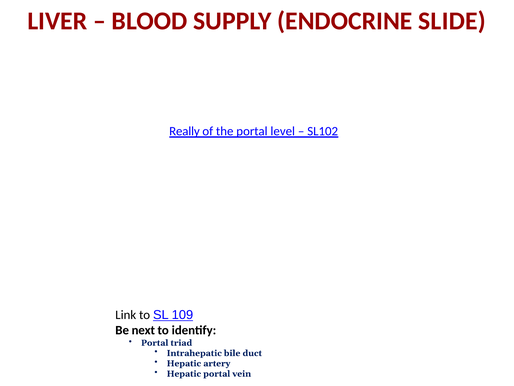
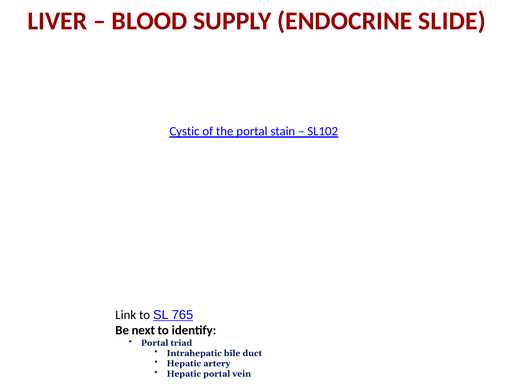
Really: Really -> Cystic
level: level -> stain
109: 109 -> 765
